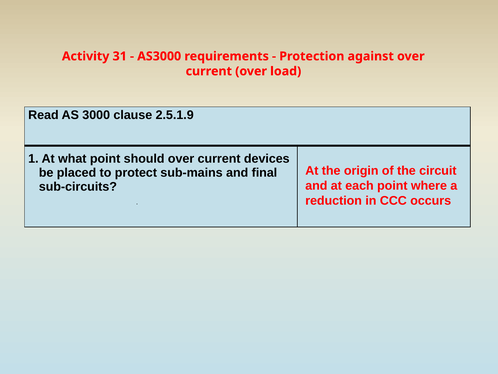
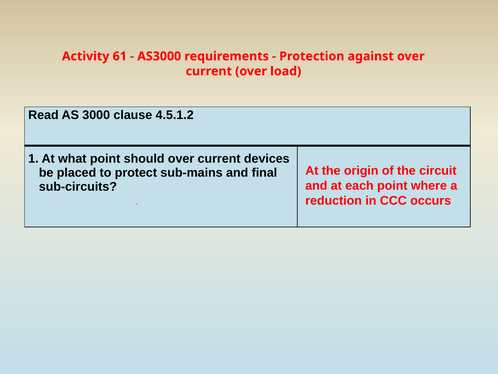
31: 31 -> 61
2.5.1.9: 2.5.1.9 -> 4.5.1.2
